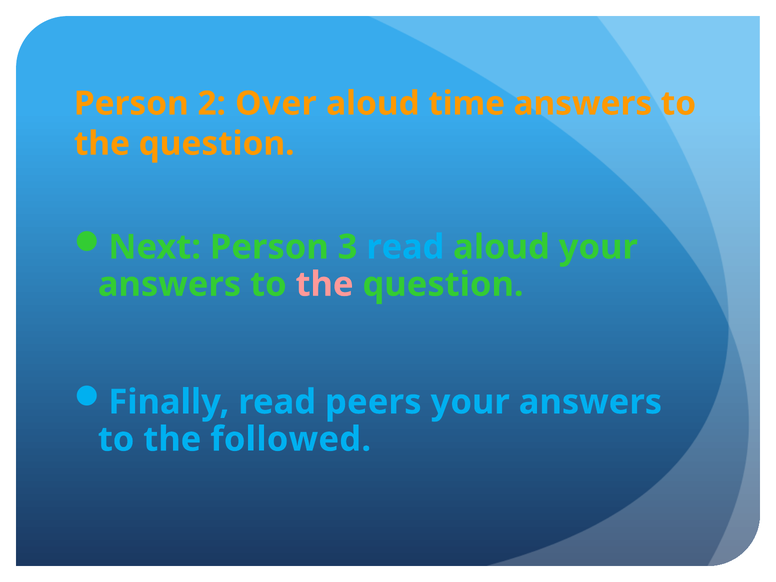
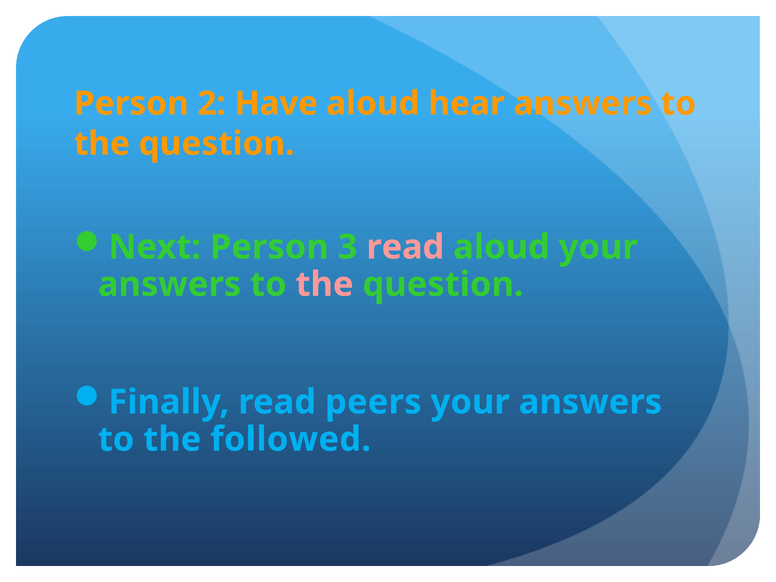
Over: Over -> Have
time: time -> hear
read at (405, 247) colour: light blue -> pink
